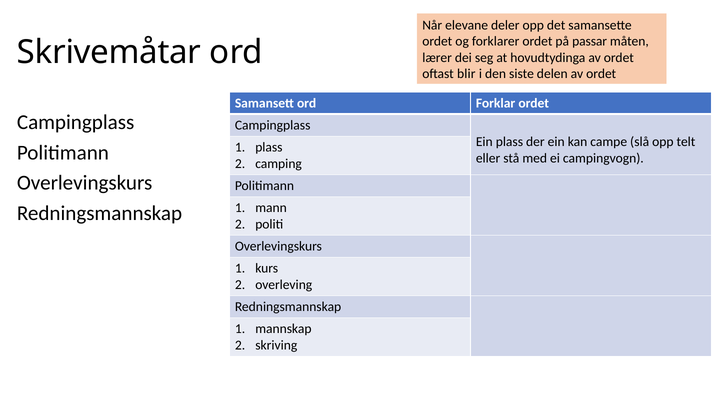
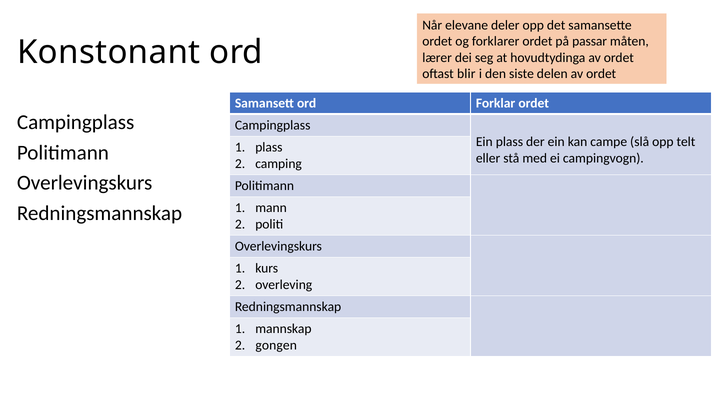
Skrivemåtar: Skrivemåtar -> Konstonant
skriving: skriving -> gongen
